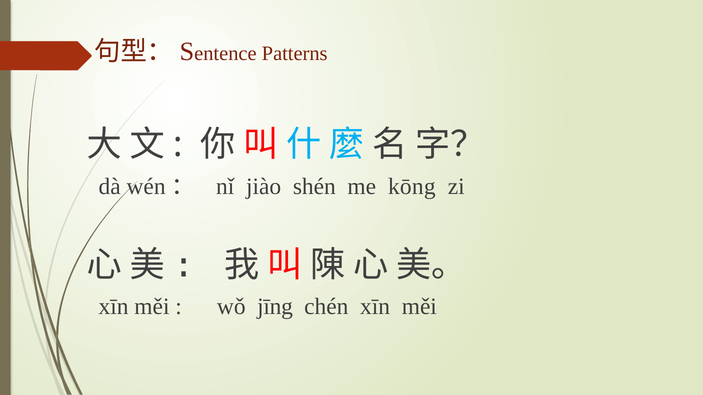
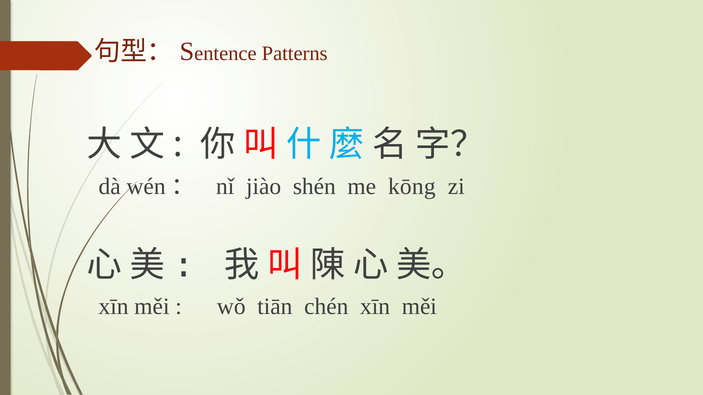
jīng: jīng -> tiān
